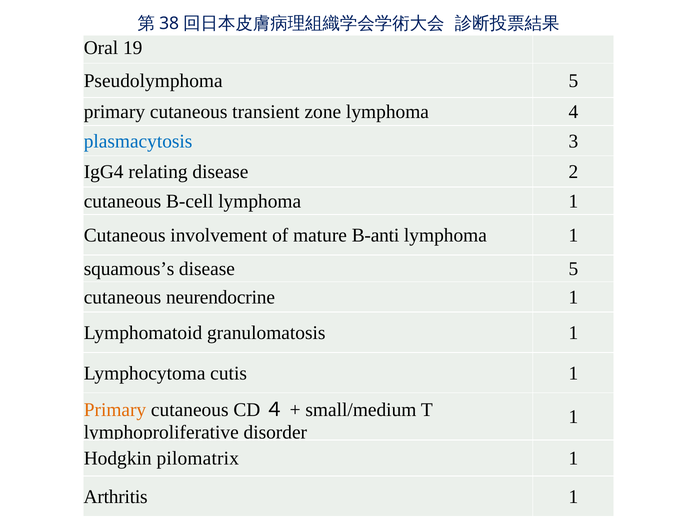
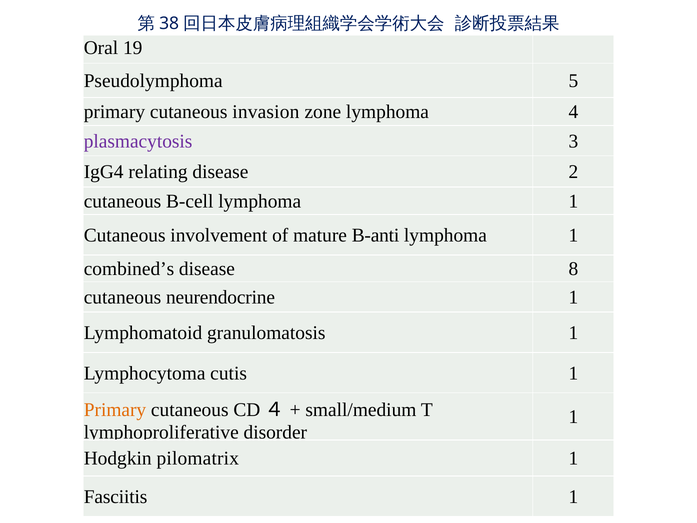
transient: transient -> invasion
plasmacytosis colour: blue -> purple
squamous’s: squamous’s -> combined’s
disease 5: 5 -> 8
Arthritis: Arthritis -> Fasciitis
